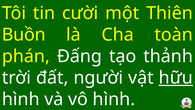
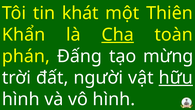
cười: cười -> khát
Buồn: Buồn -> Khẩn
Cha underline: none -> present
thảnh: thảnh -> mừng
